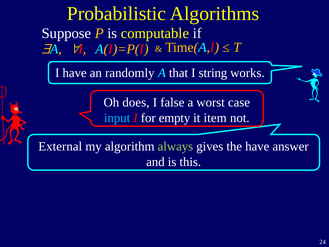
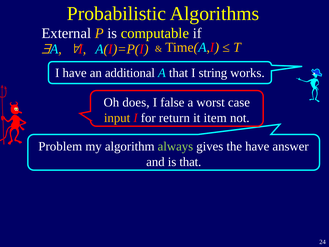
Suppose: Suppose -> External
randomly: randomly -> additional
input colour: light blue -> yellow
empty: empty -> return
External: External -> Problem
is this: this -> that
